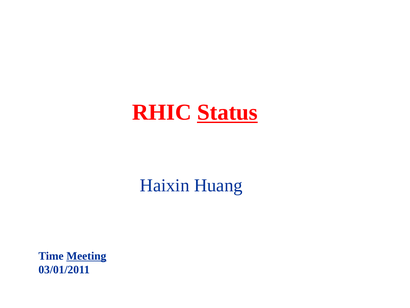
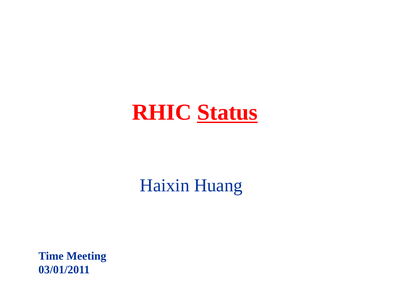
Meeting underline: present -> none
